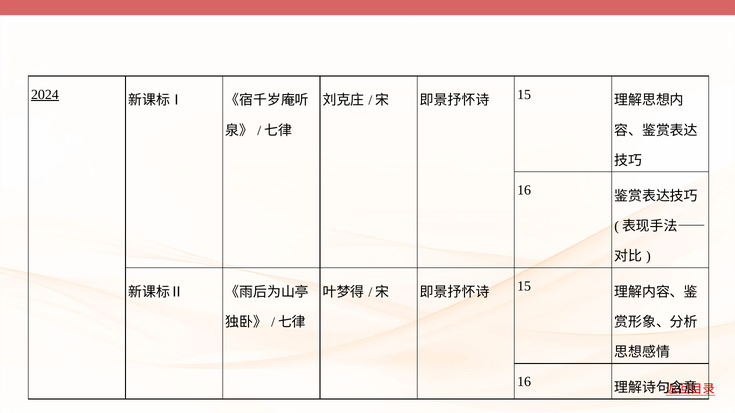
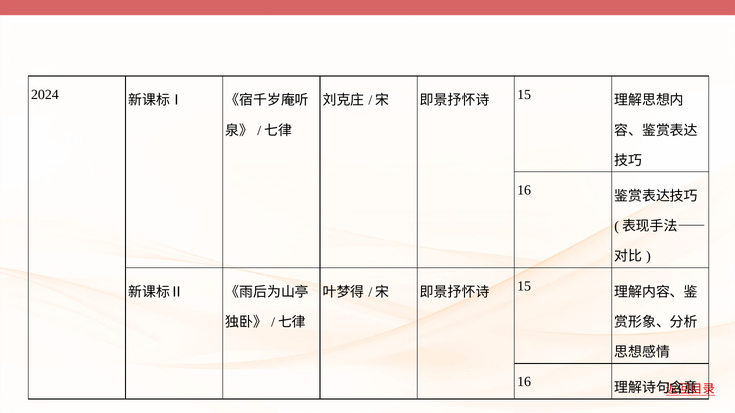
2024 underline: present -> none
